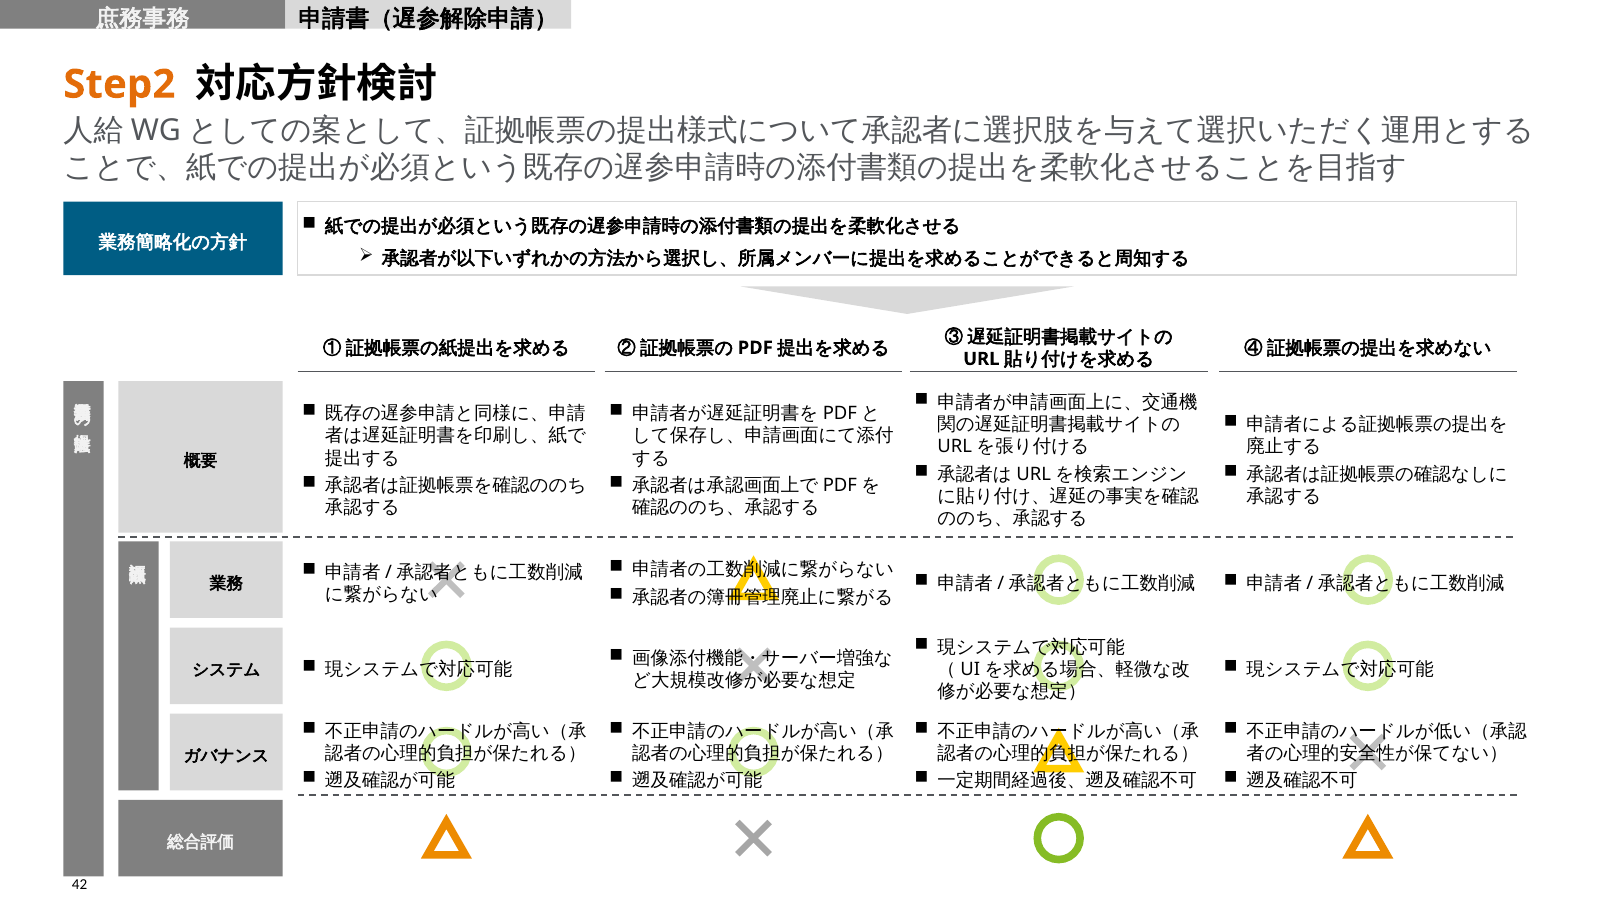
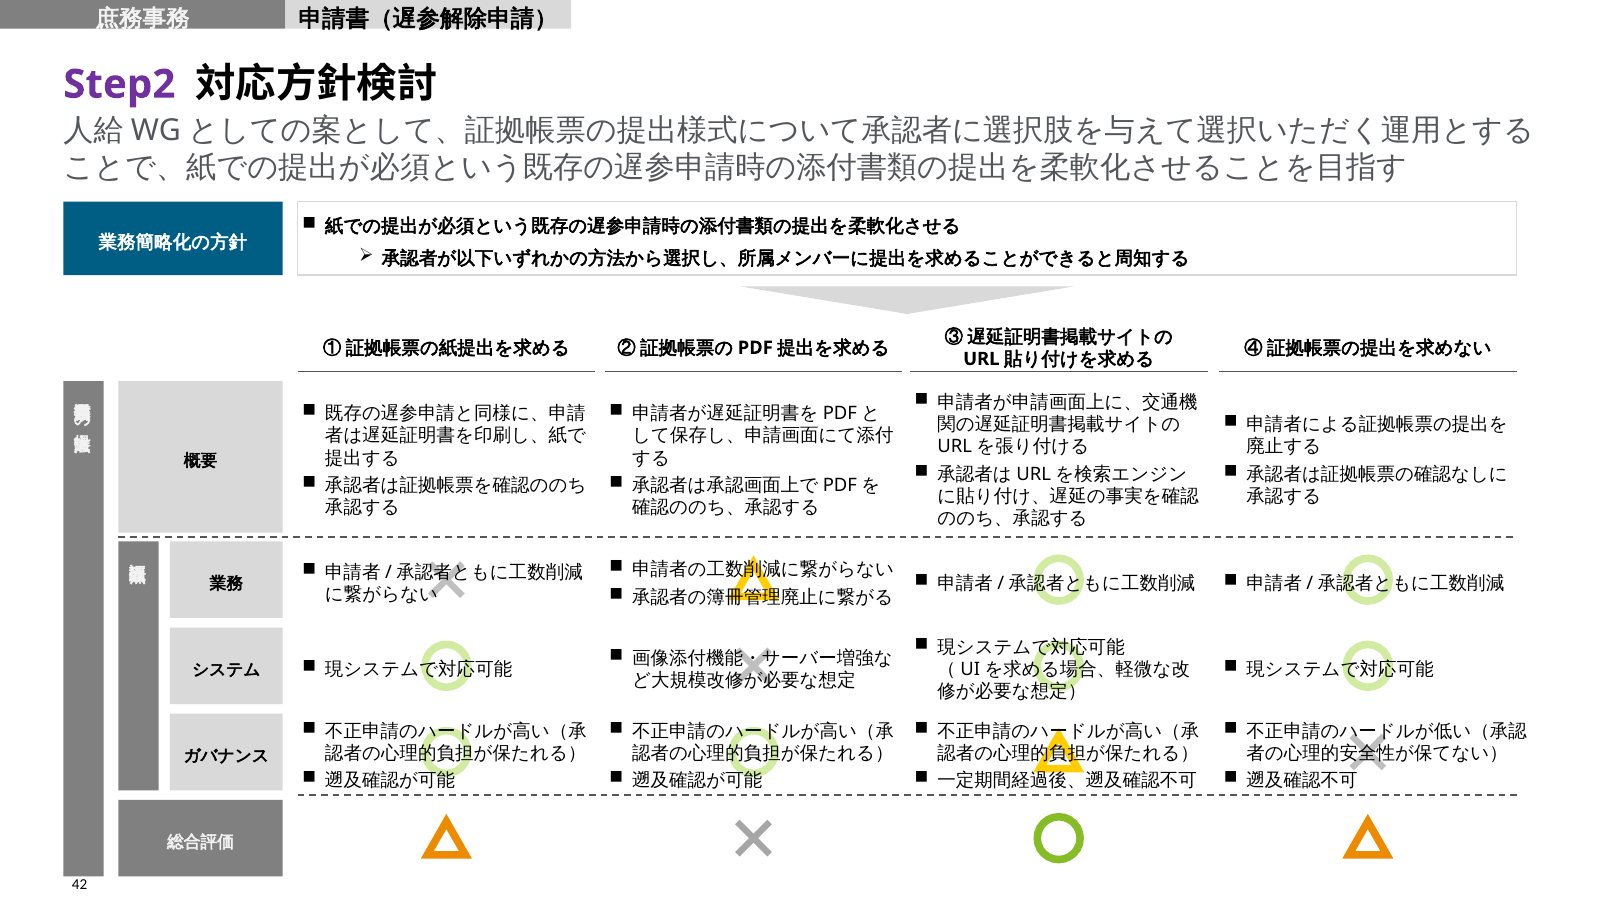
Step2 colour: orange -> purple
